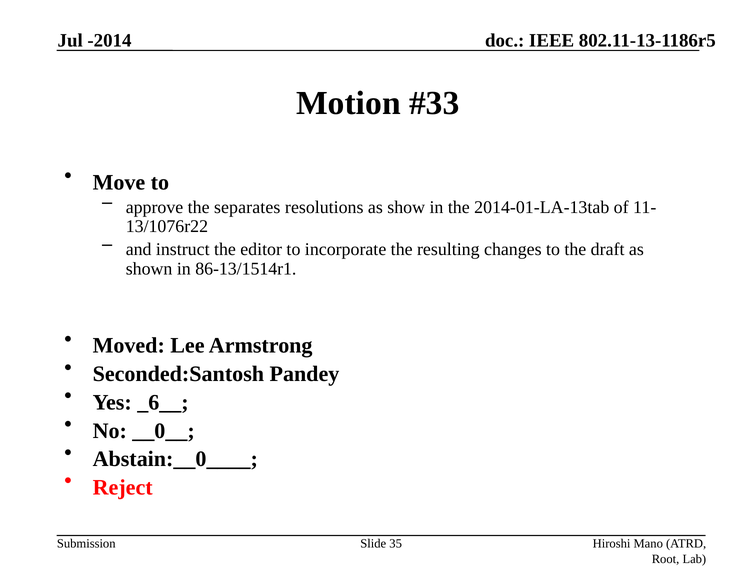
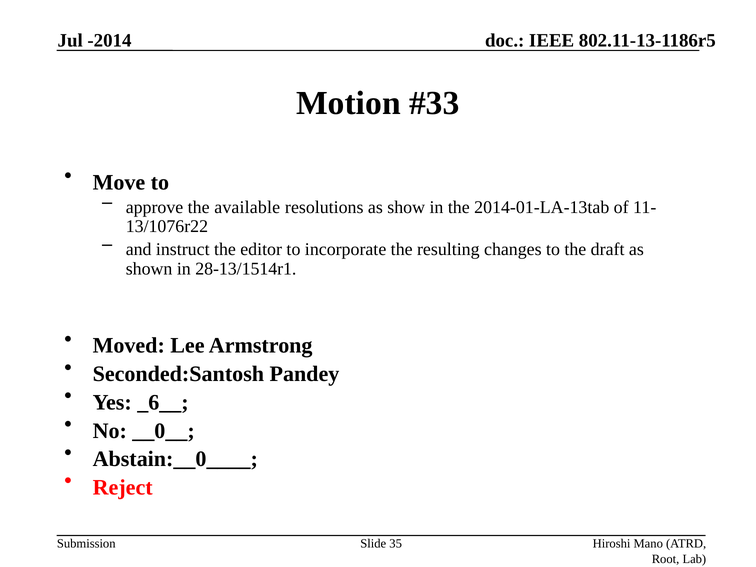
separates: separates -> available
86-13/1514r1: 86-13/1514r1 -> 28-13/1514r1
